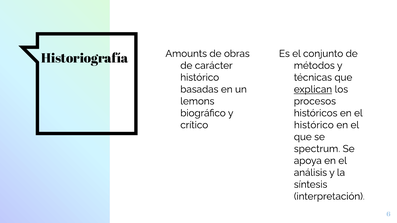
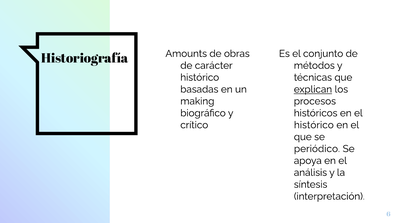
lemons: lemons -> making
spectrum: spectrum -> periódico
